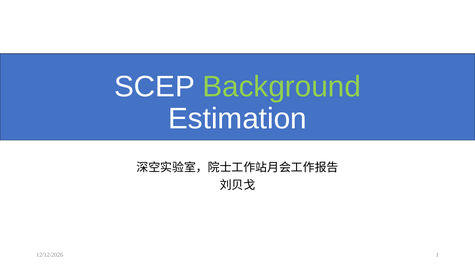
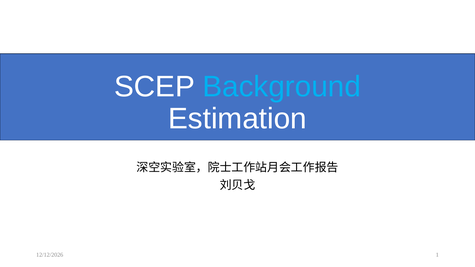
Background colour: light green -> light blue
